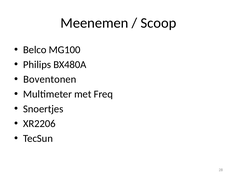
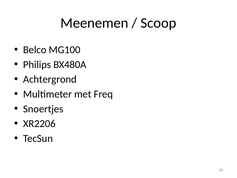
Boventonen: Boventonen -> Achtergrond
